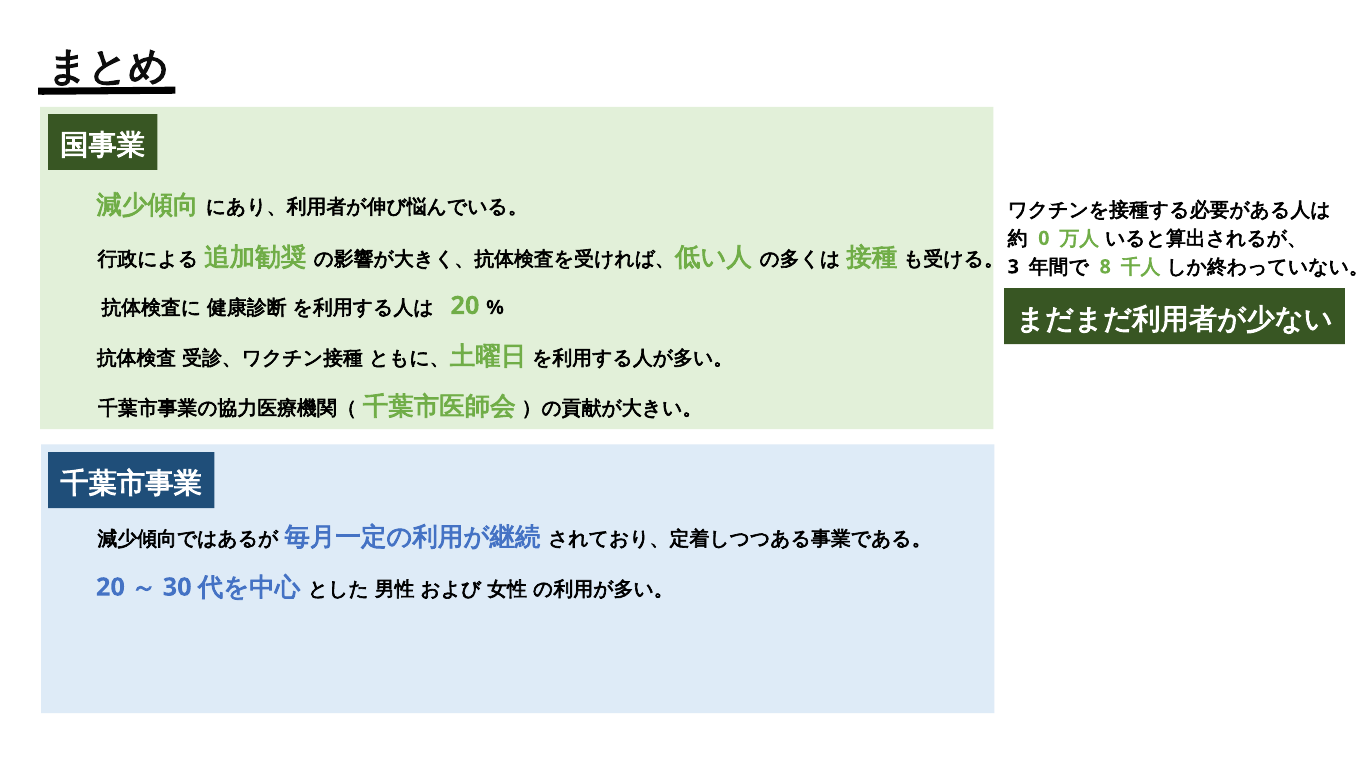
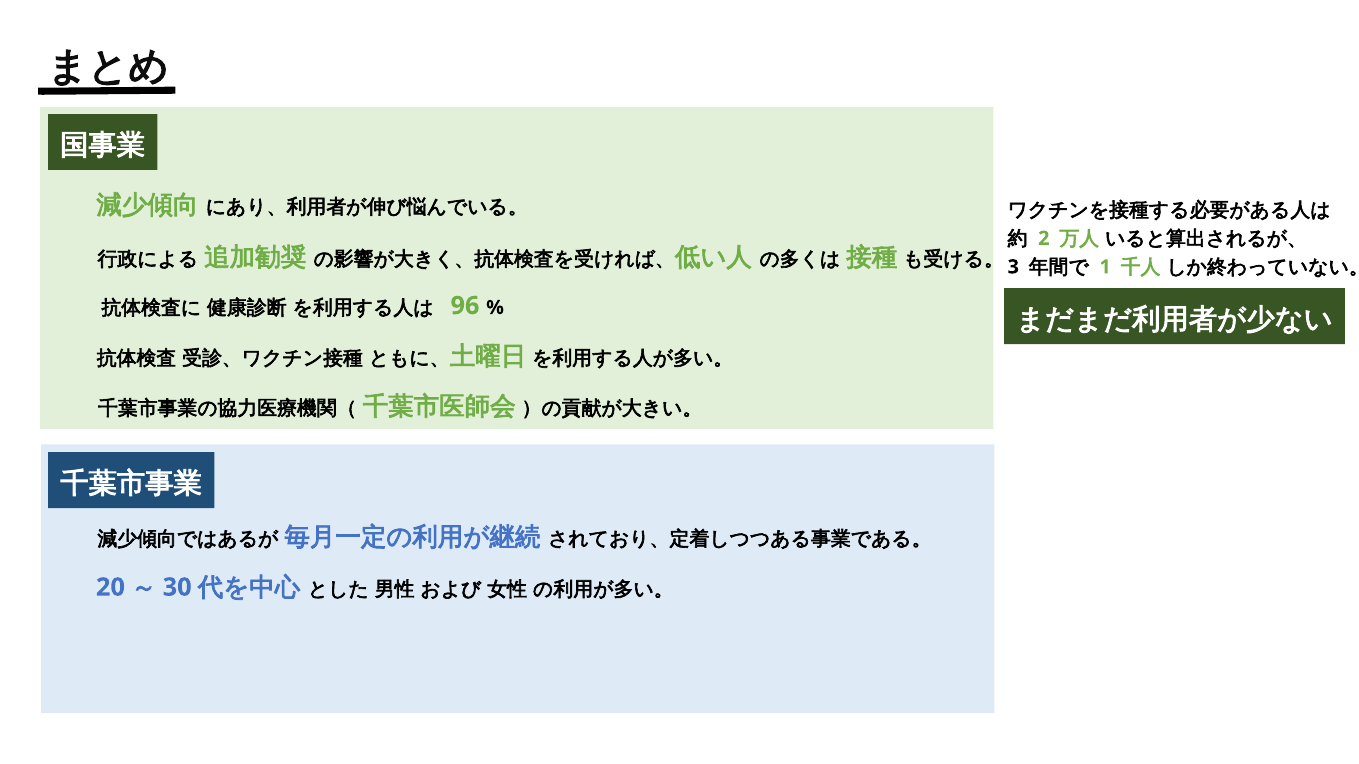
0: 0 -> 2
8: 8 -> 1
20 at (465, 306): 20 -> 96
